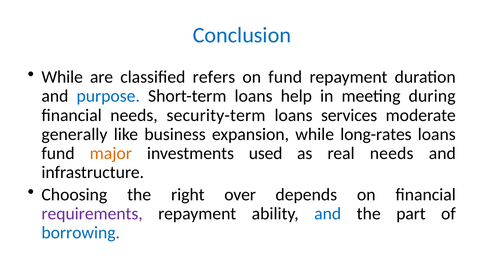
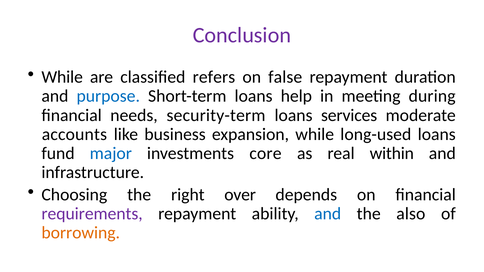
Conclusion colour: blue -> purple
on fund: fund -> false
generally: generally -> accounts
long-rates: long-rates -> long-used
major colour: orange -> blue
used: used -> core
real needs: needs -> within
part: part -> also
borrowing colour: blue -> orange
